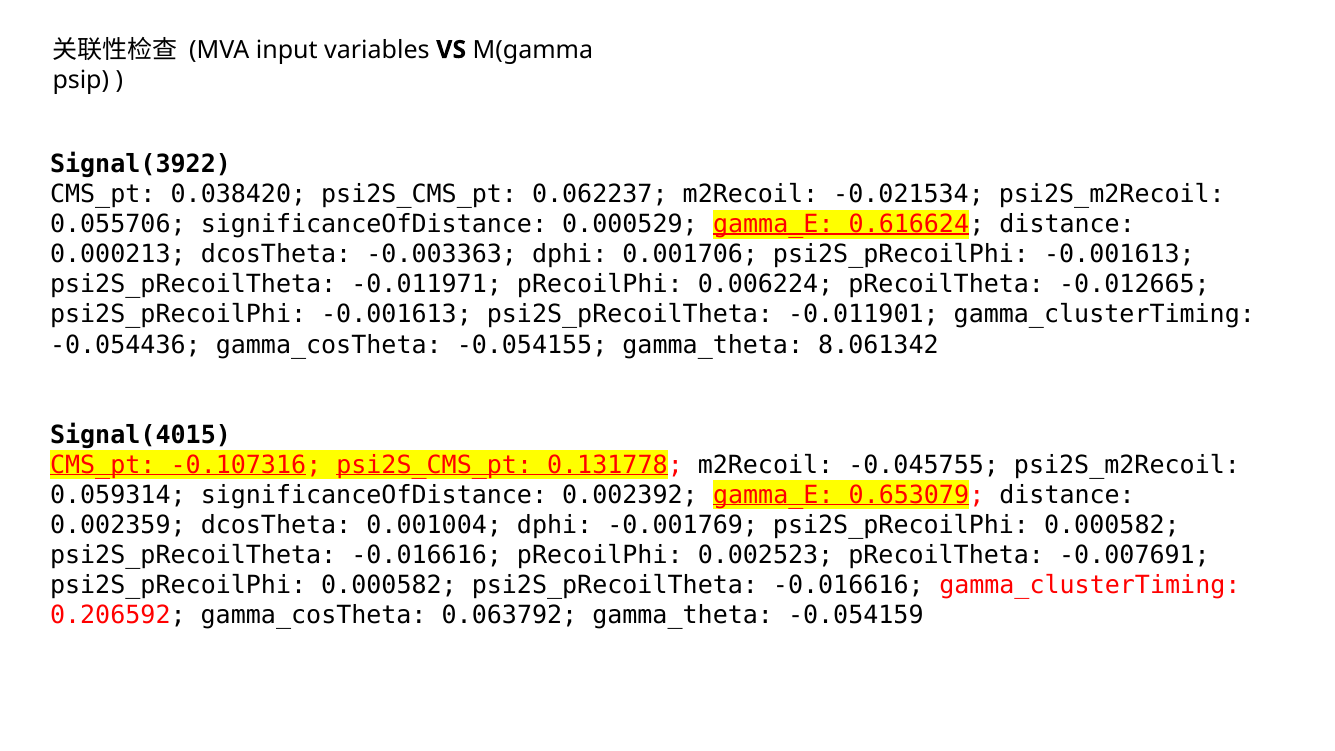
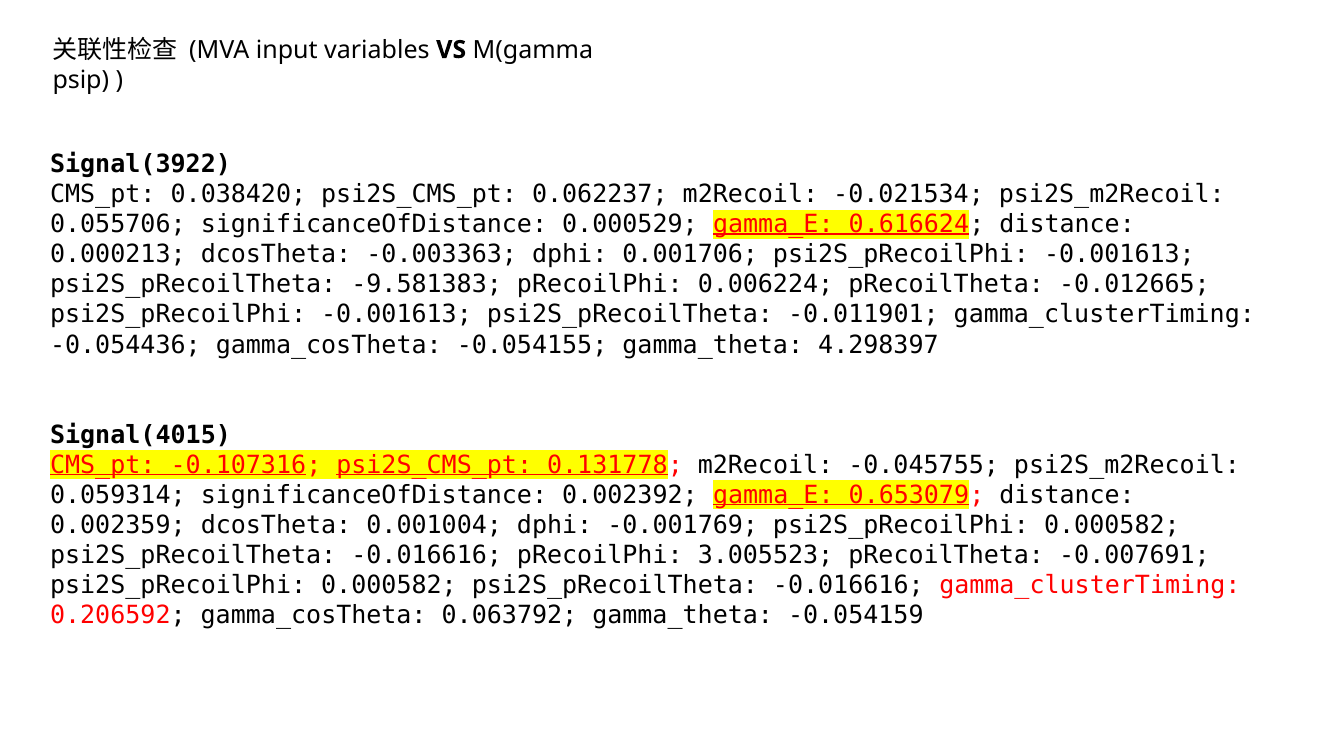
-0.011971: -0.011971 -> -9.581383
8.061342: 8.061342 -> 4.298397
0.002523: 0.002523 -> 3.005523
